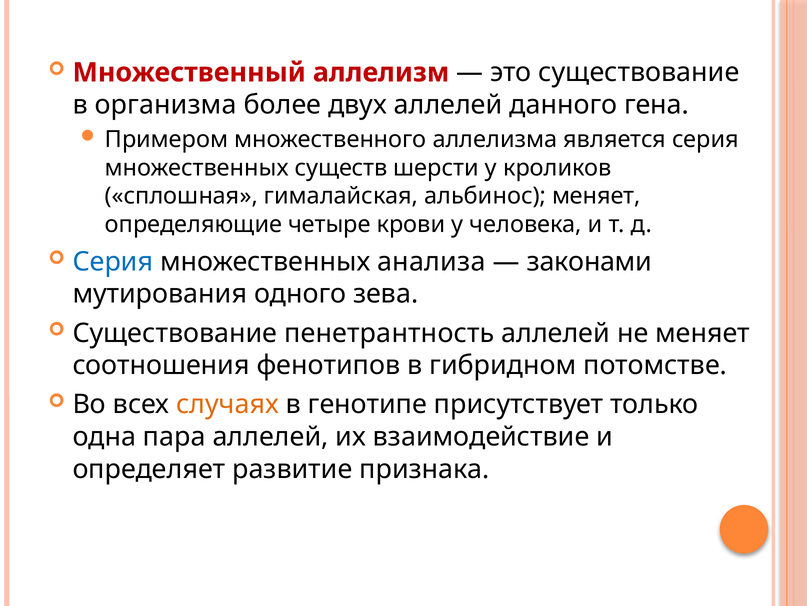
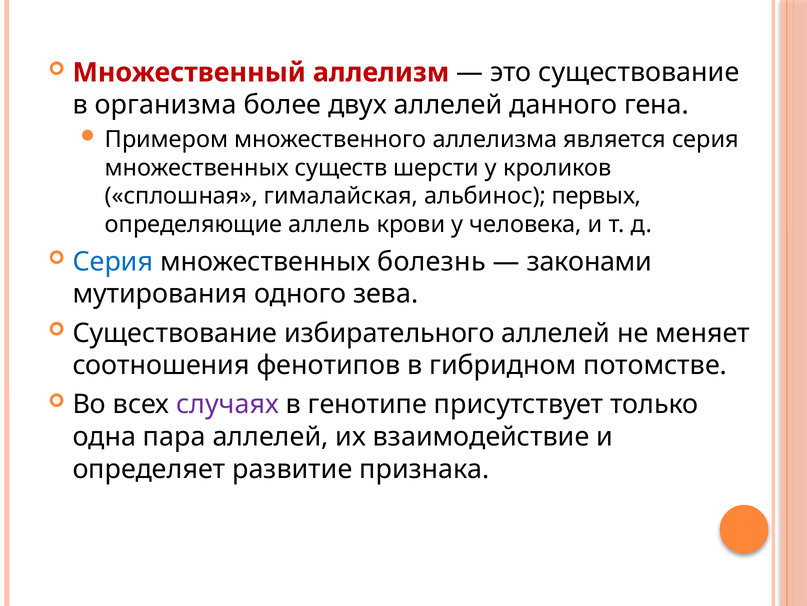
альбинос меняет: меняет -> первых
четыре: четыре -> аллель
анализа: анализа -> болезнь
пенетрантность: пенетрантность -> избирательного
случаях colour: orange -> purple
